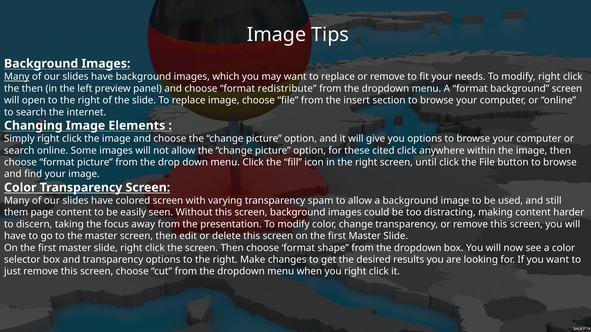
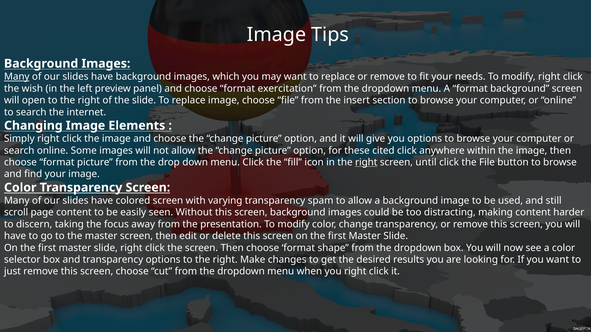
the then: then -> wish
redistribute: redistribute -> exercitation
right at (366, 162) underline: none -> present
them: them -> scroll
